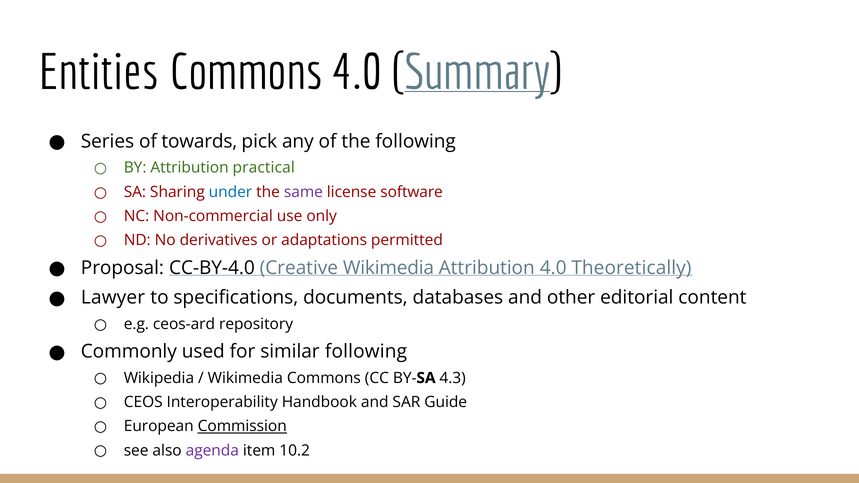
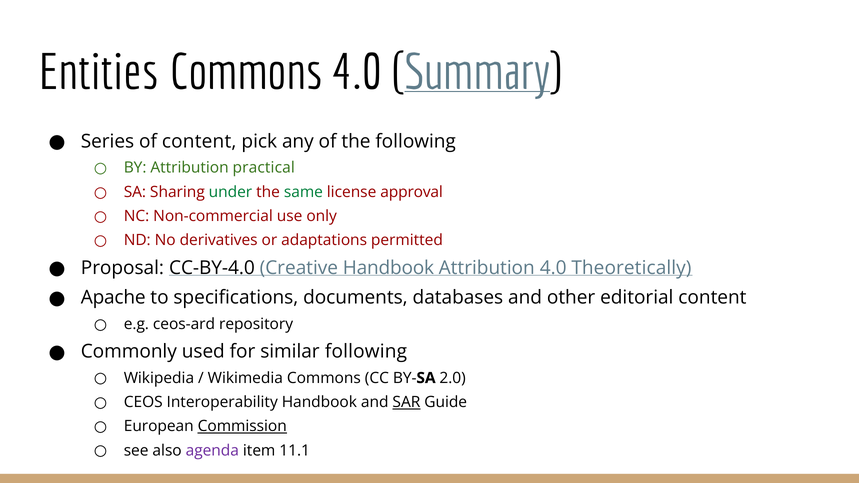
of towards: towards -> content
under colour: blue -> green
same colour: purple -> green
software: software -> approval
Creative Wikimedia: Wikimedia -> Handbook
Lawyer: Lawyer -> Apache
4.3: 4.3 -> 2.0
SAR underline: none -> present
10.2: 10.2 -> 11.1
